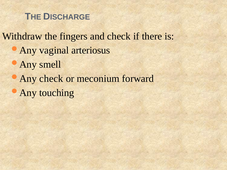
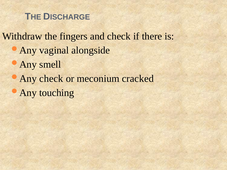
arteriosus: arteriosus -> alongside
forward: forward -> cracked
